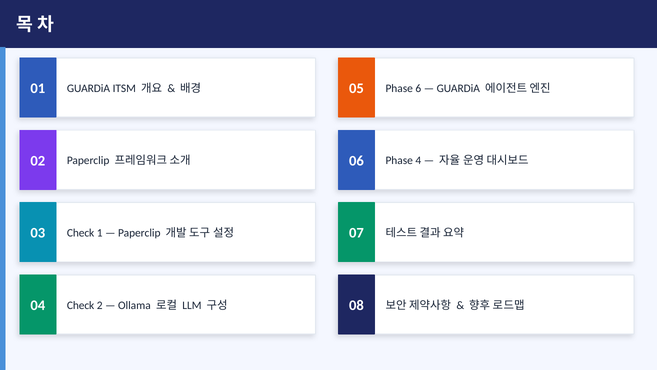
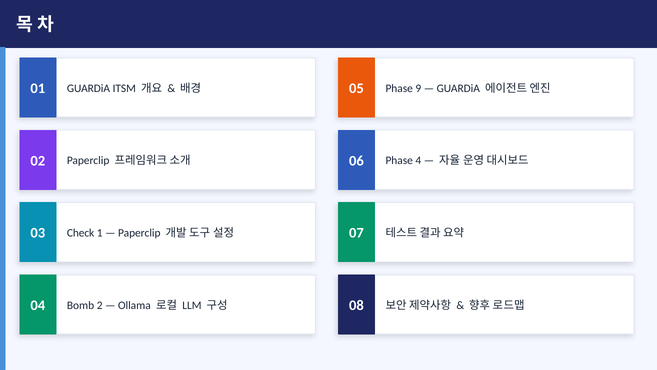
6: 6 -> 9
04 Check: Check -> Bomb
